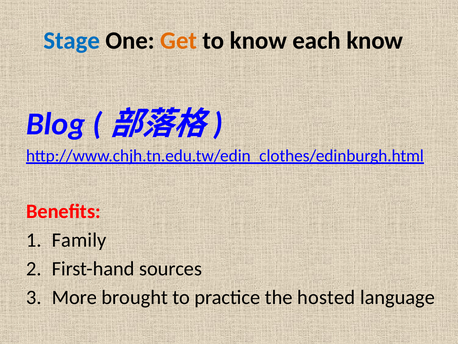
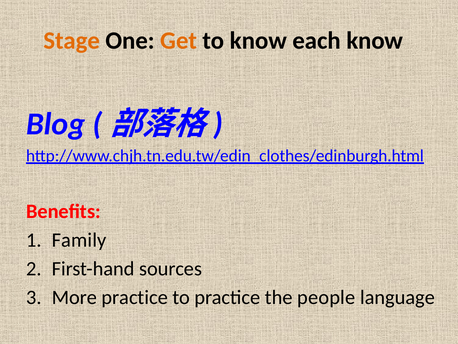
Stage colour: blue -> orange
More brought: brought -> practice
hosted: hosted -> people
